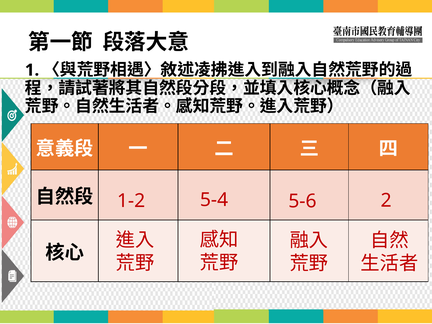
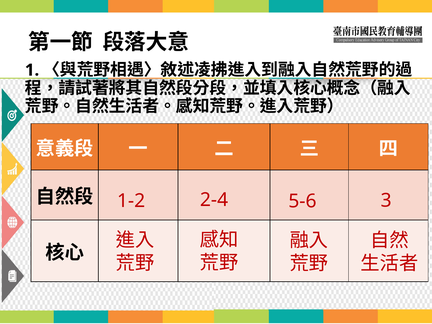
5-4: 5-4 -> 2-4
2: 2 -> 3
